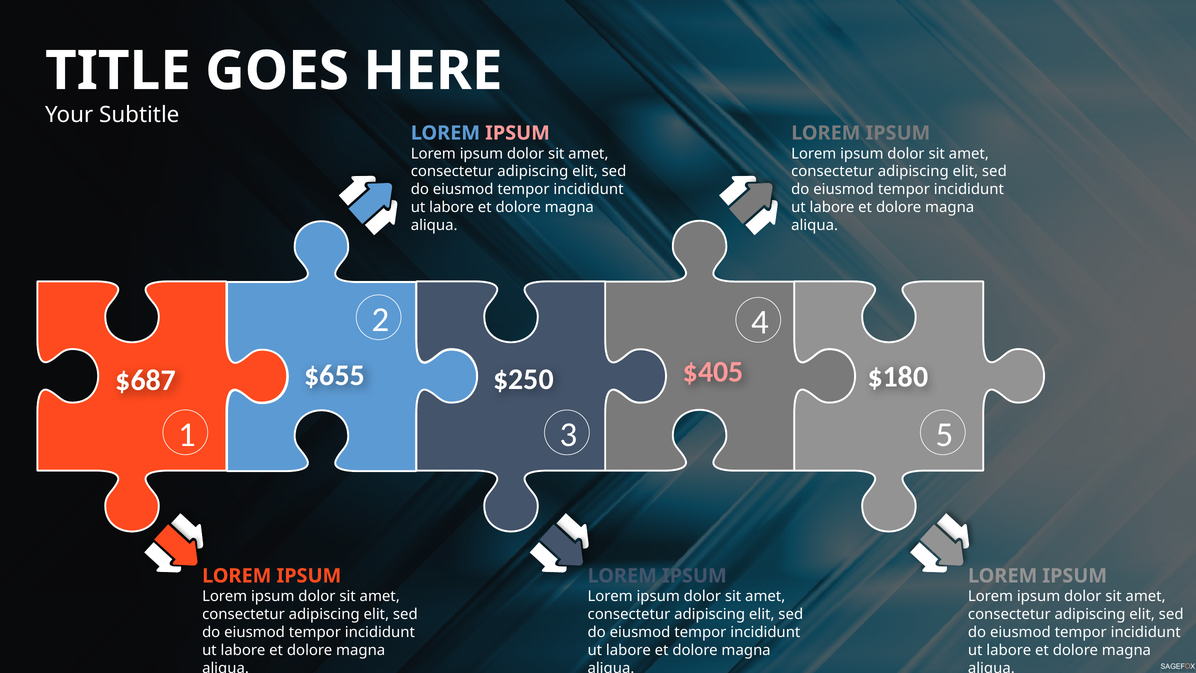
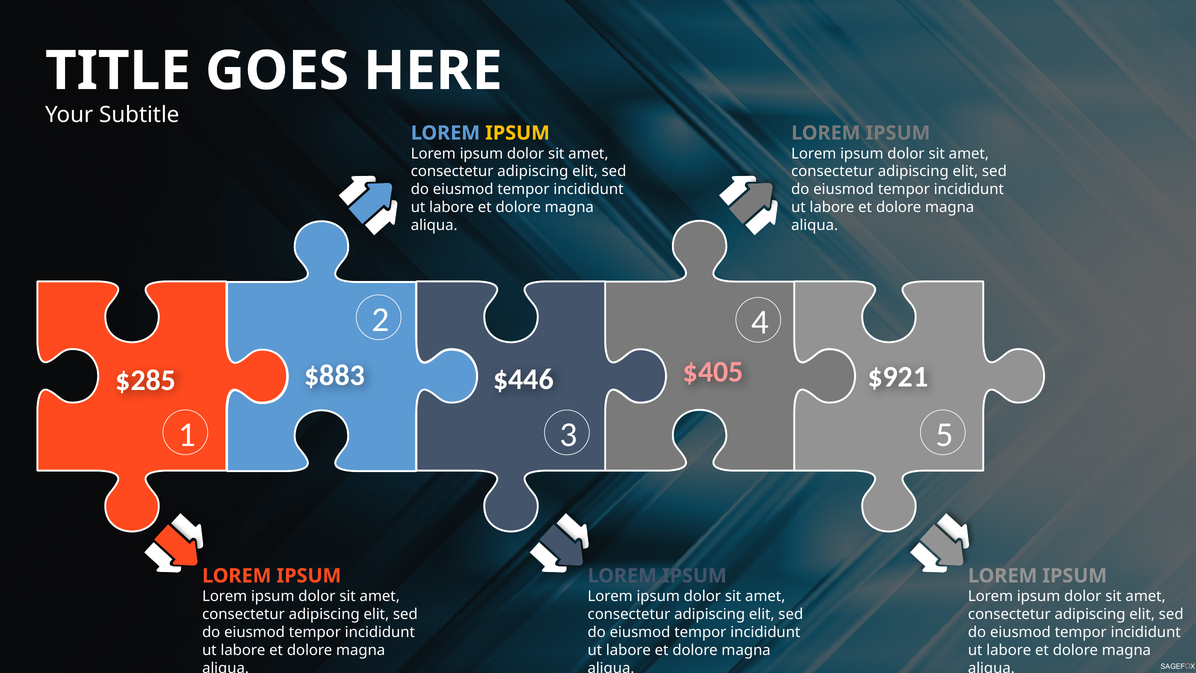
IPSUM at (518, 133) colour: pink -> yellow
$655: $655 -> $883
$180: $180 -> $921
$250: $250 -> $446
$687: $687 -> $285
